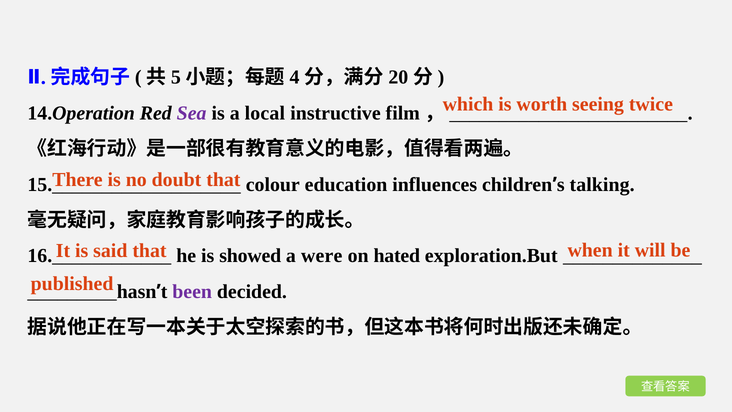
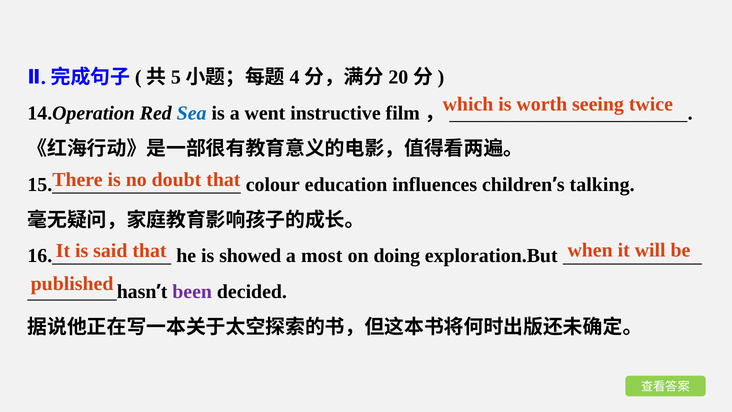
Sea colour: purple -> blue
local: local -> went
were: were -> most
hated: hated -> doing
